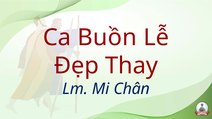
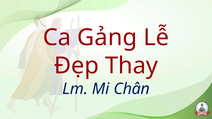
Buồn: Buồn -> Gảng
